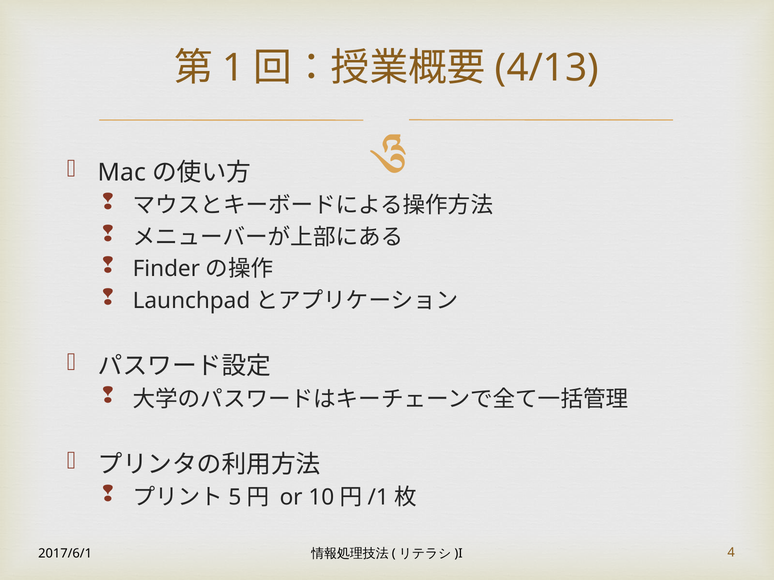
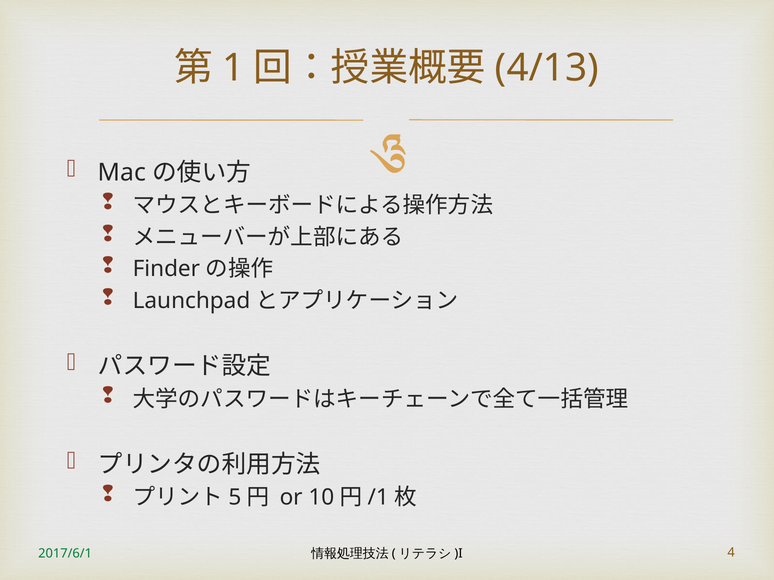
2017/6/1 colour: black -> green
